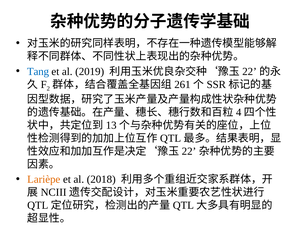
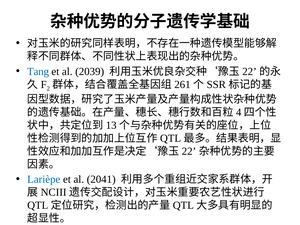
2019: 2019 -> 2039
Larièpe colour: orange -> blue
2018: 2018 -> 2041
